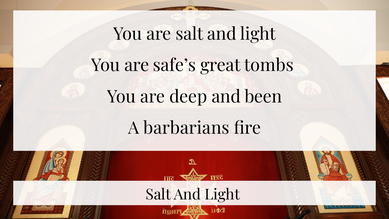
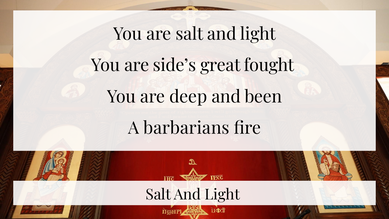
safe’s: safe’s -> side’s
tombs: tombs -> fought
